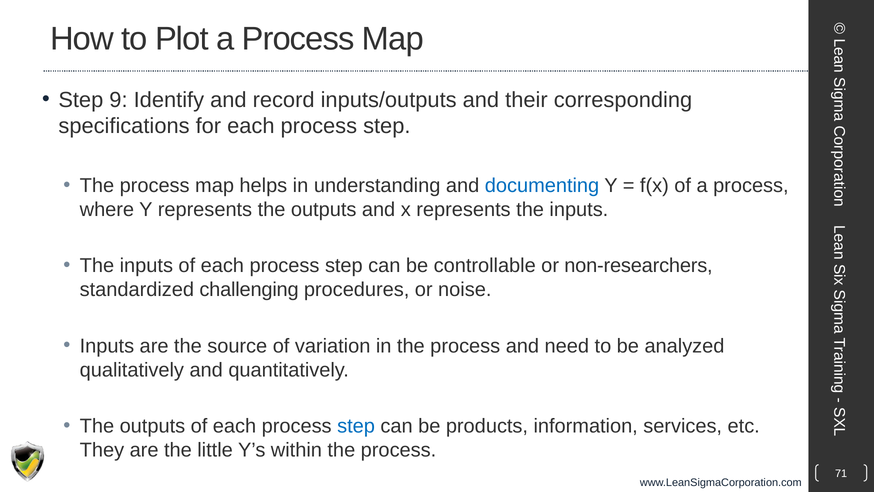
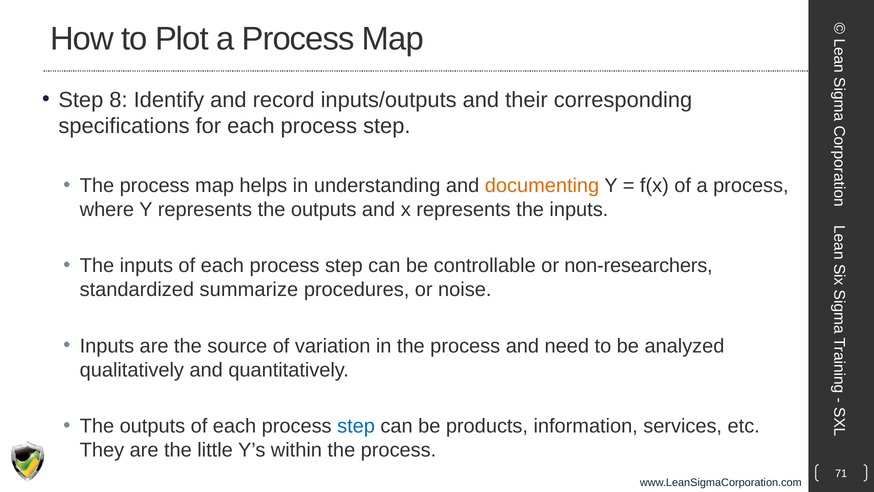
9: 9 -> 8
documenting colour: blue -> orange
challenging: challenging -> summarize
